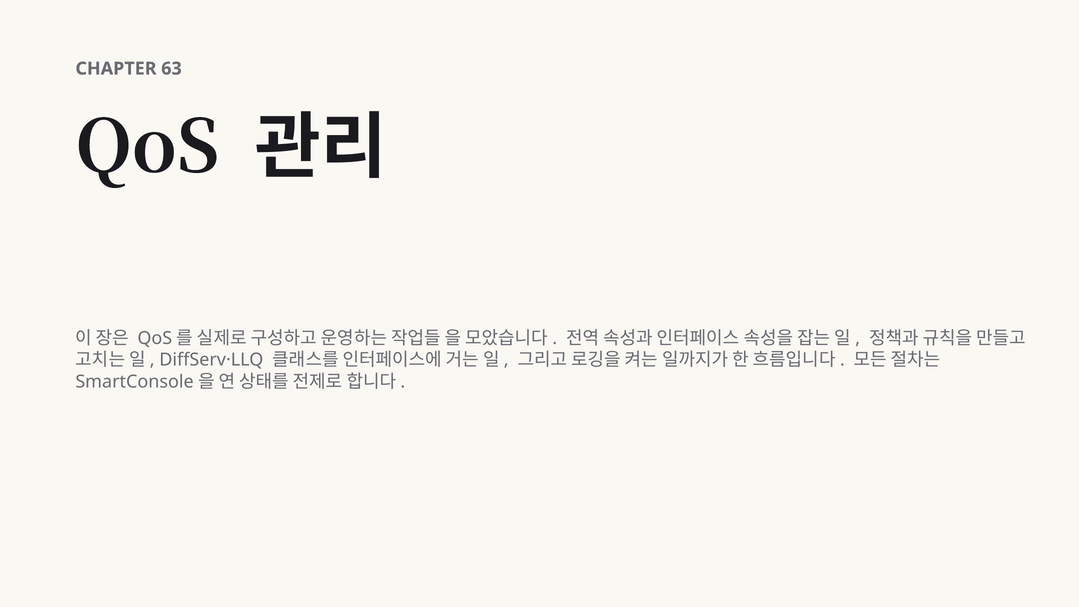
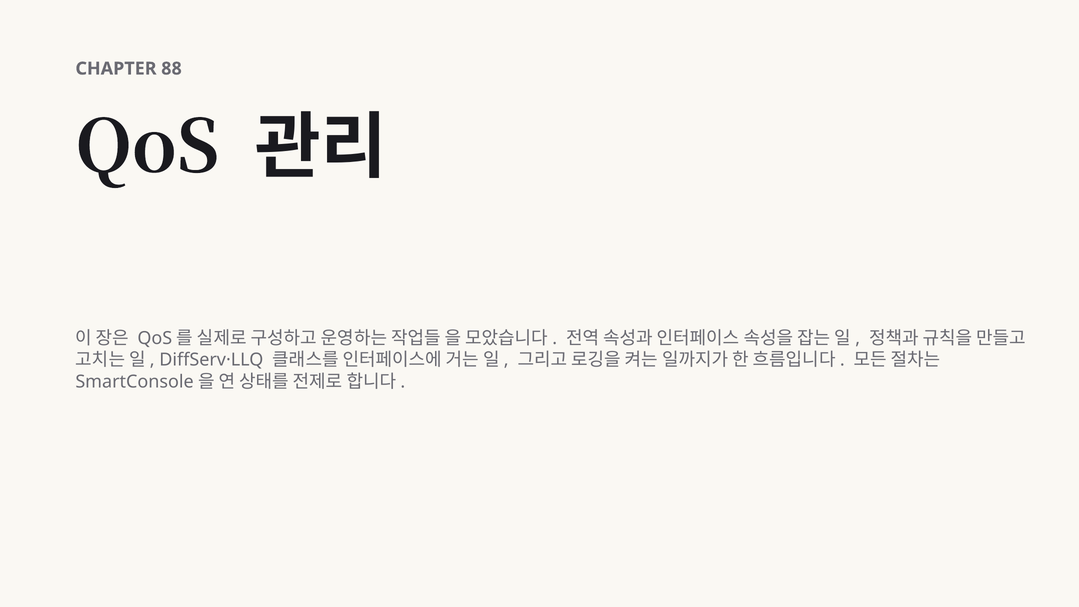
63: 63 -> 88
